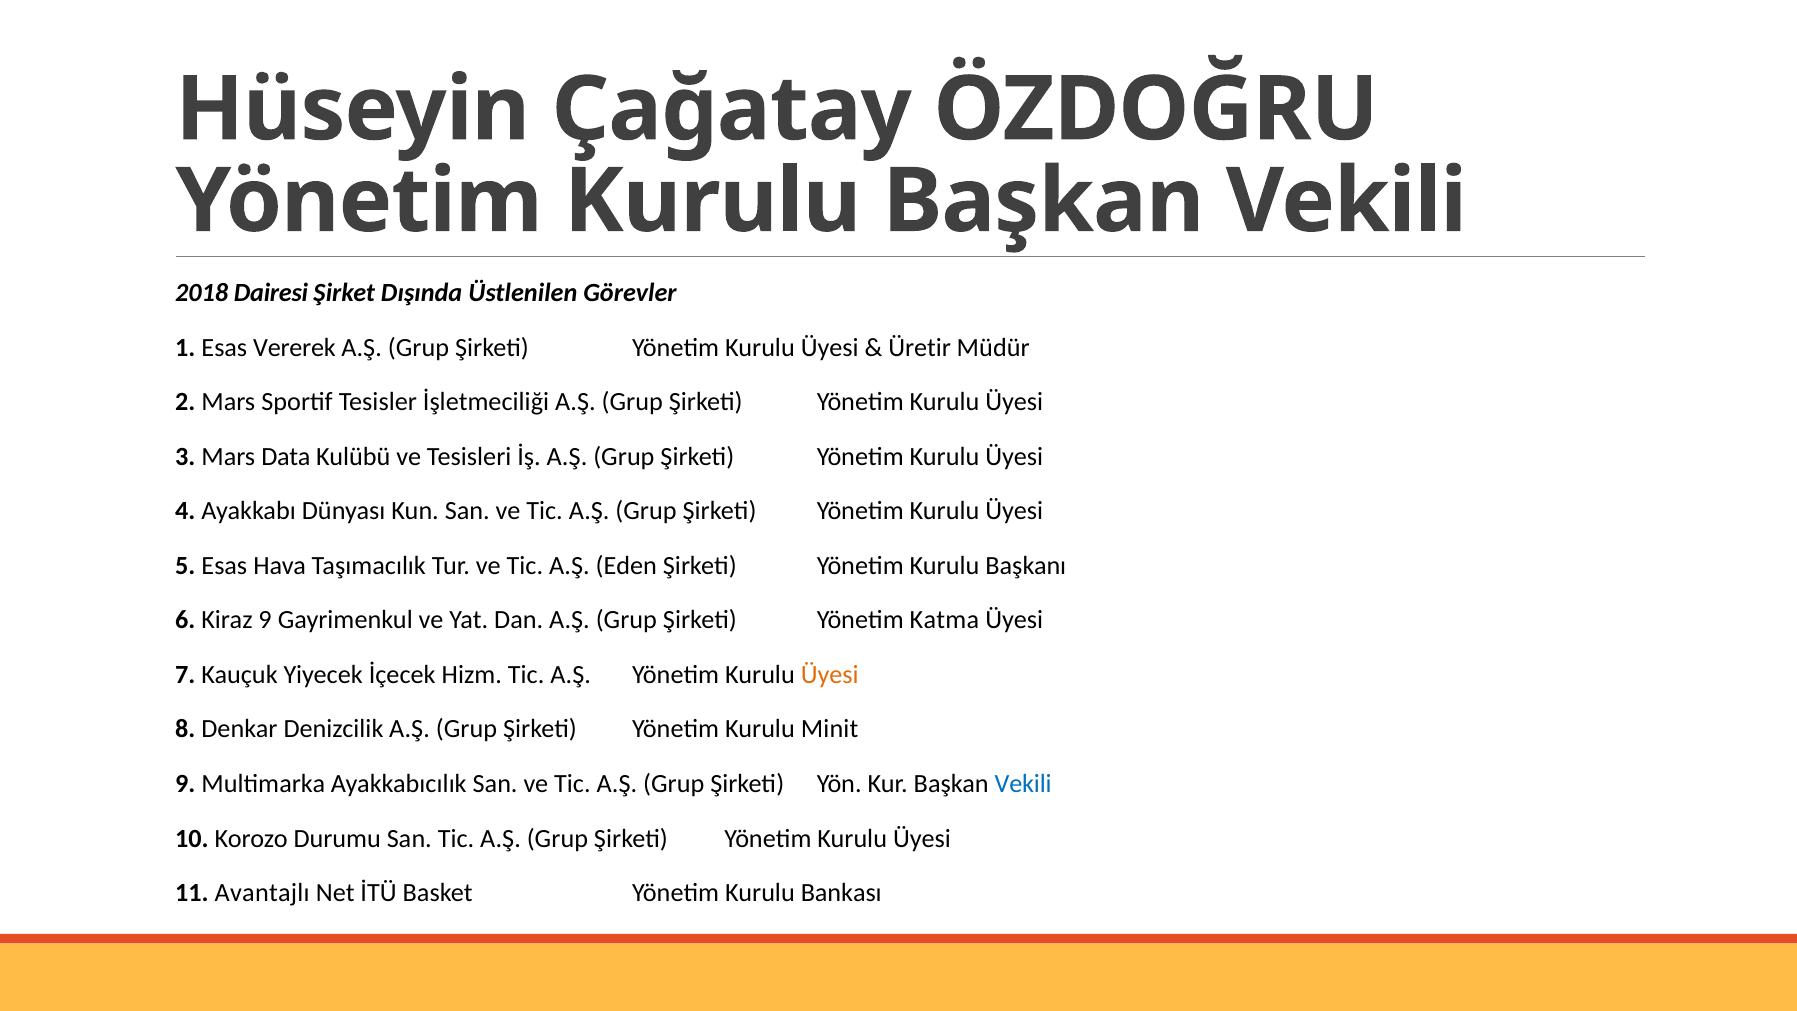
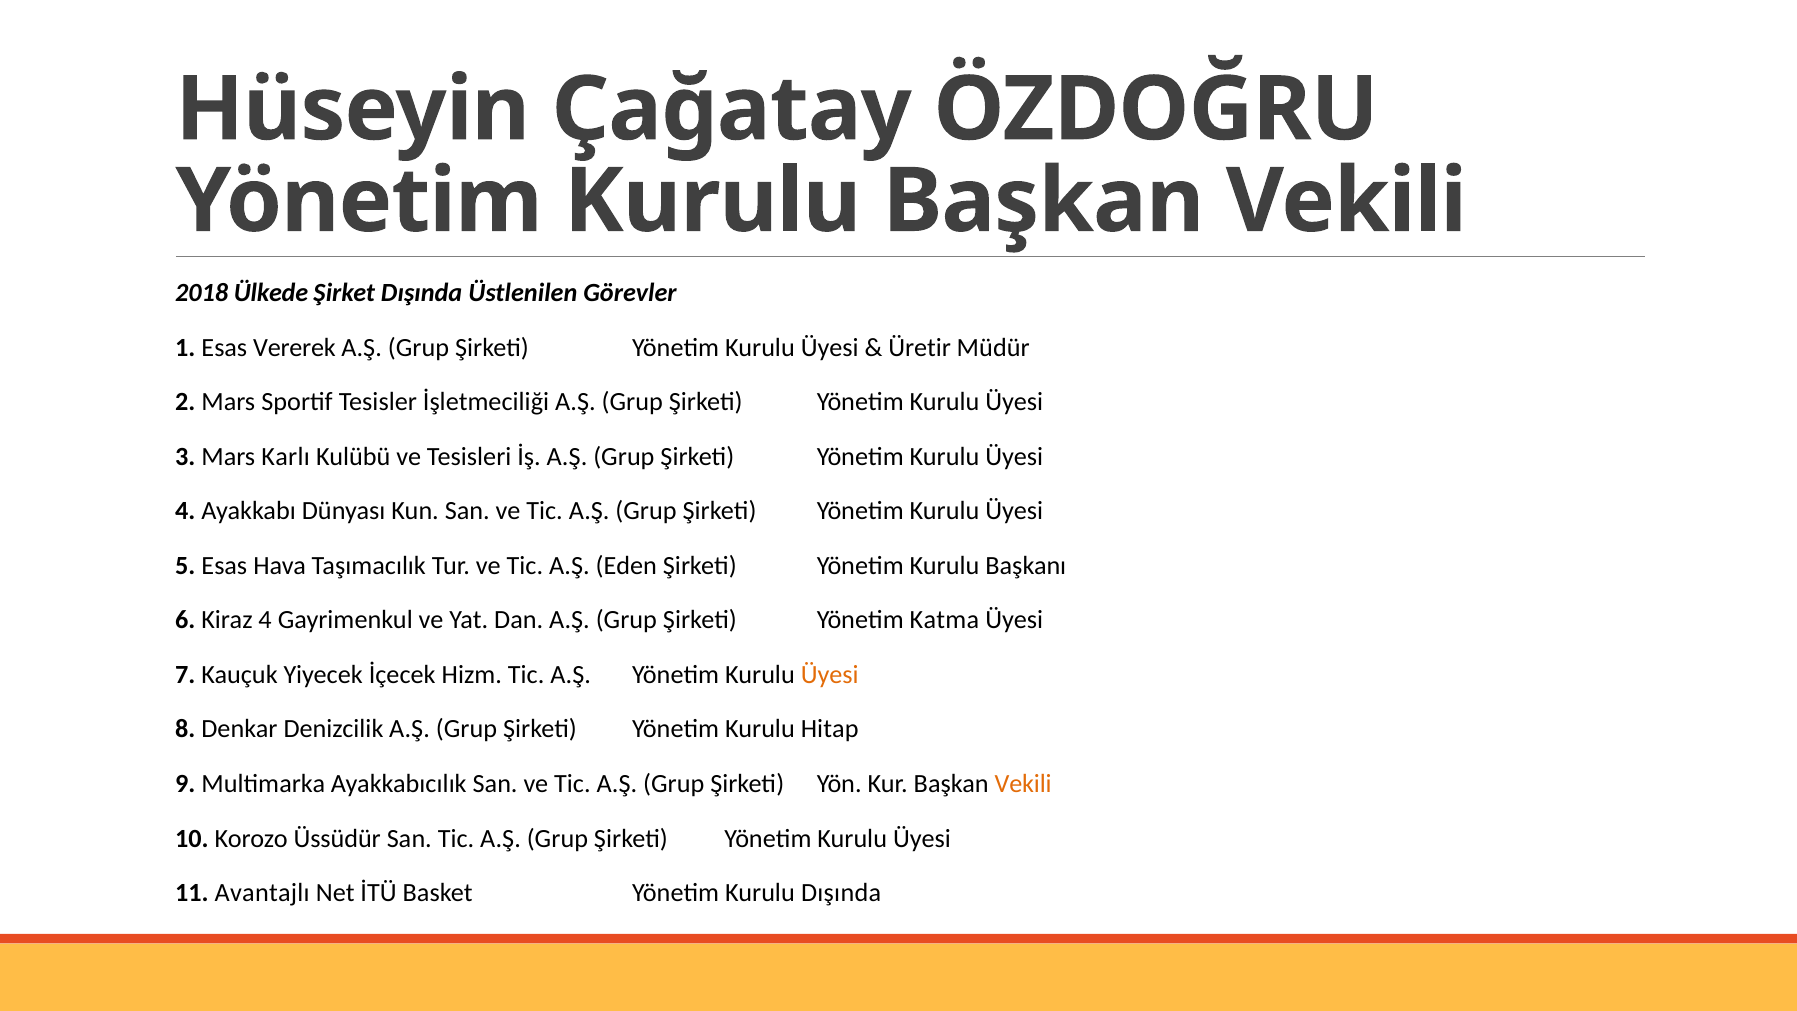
Dairesi: Dairesi -> Ülkede
Data: Data -> Karlı
Kiraz 9: 9 -> 4
Minit: Minit -> Hitap
Vekili at (1023, 784) colour: blue -> orange
Durumu: Durumu -> Üssüdür
Kurulu Bankası: Bankası -> Dışında
